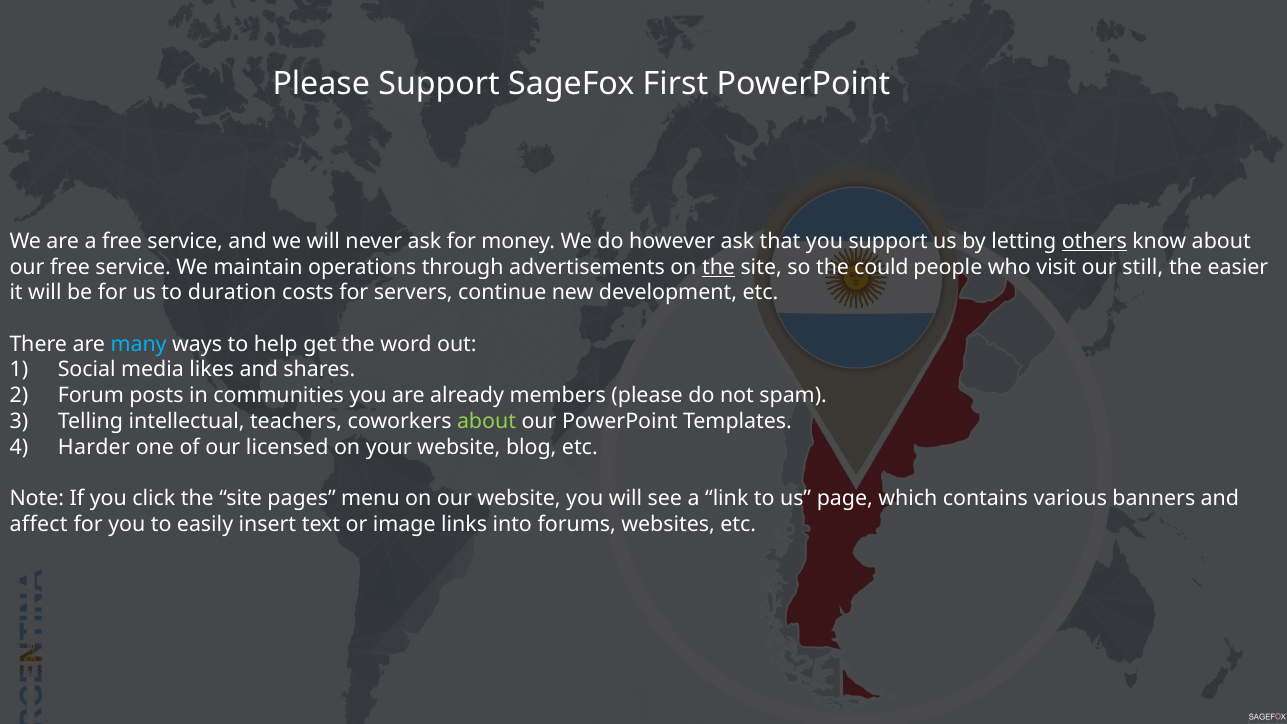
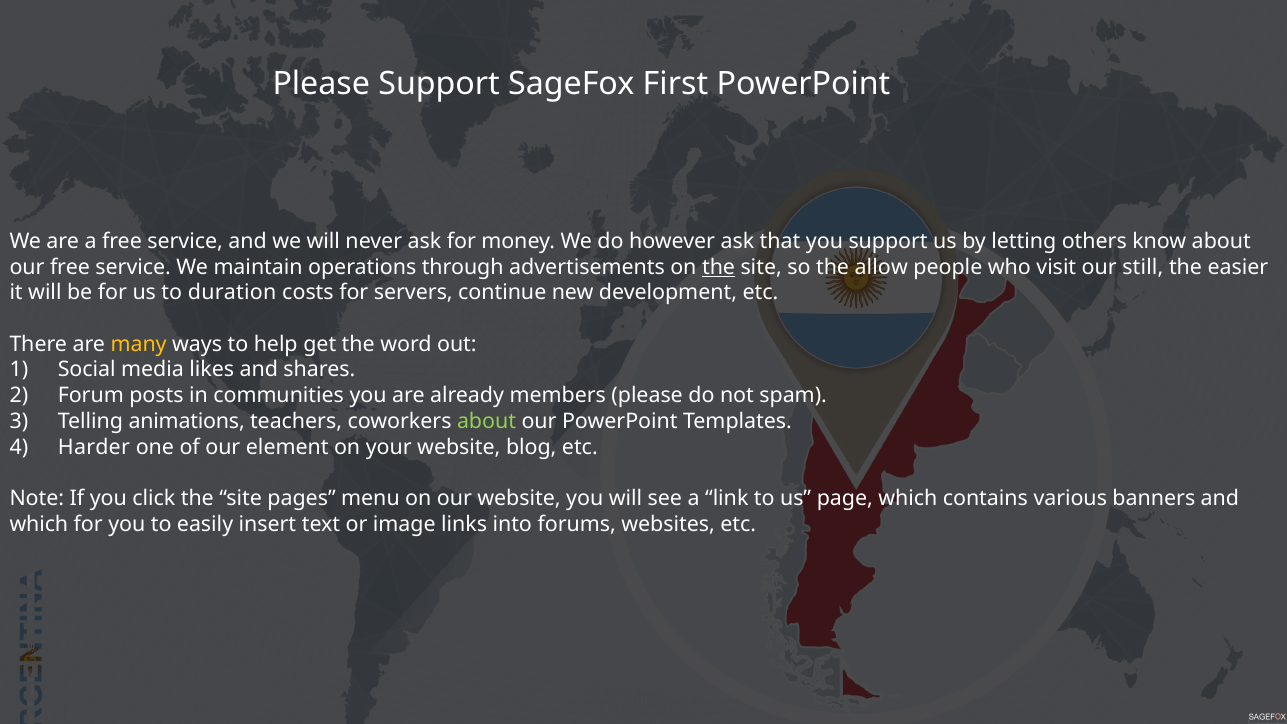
others underline: present -> none
could: could -> allow
many colour: light blue -> yellow
intellectual: intellectual -> animations
licensed: licensed -> element
affect at (39, 524): affect -> which
